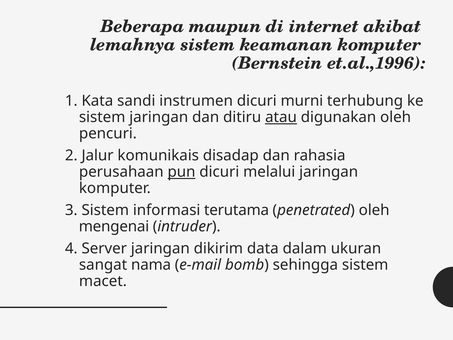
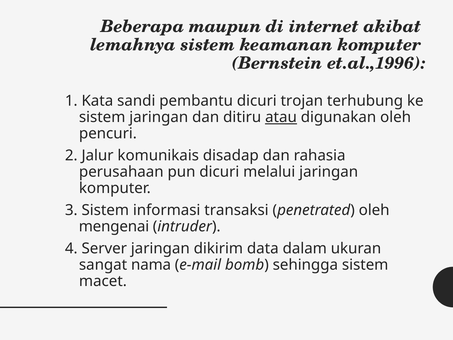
instrumen: instrumen -> pembantu
murni: murni -> trojan
pun underline: present -> none
terutama: terutama -> transaksi
